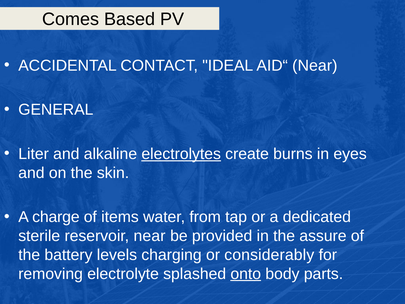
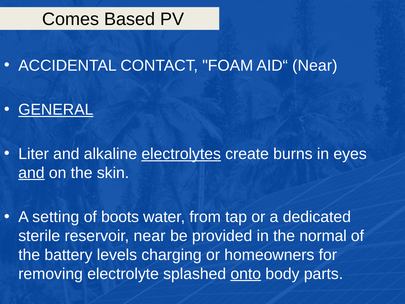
IDEAL: IDEAL -> FOAM
GENERAL underline: none -> present
and at (31, 173) underline: none -> present
charge: charge -> setting
items: items -> boots
assure: assure -> normal
considerably: considerably -> homeowners
